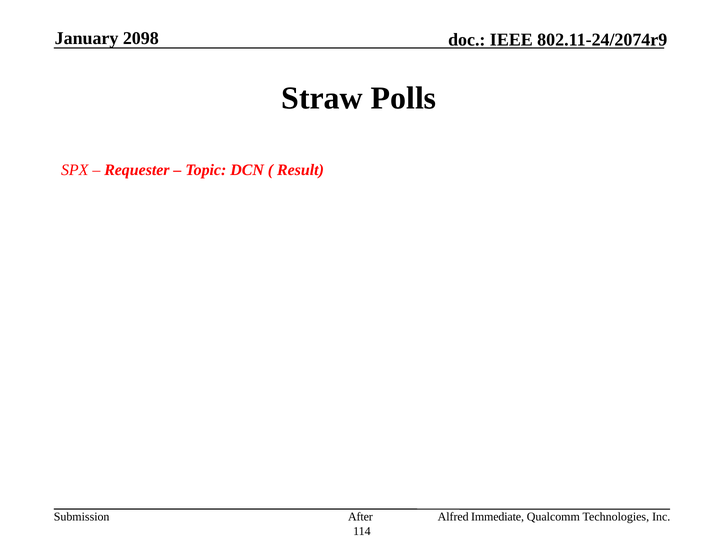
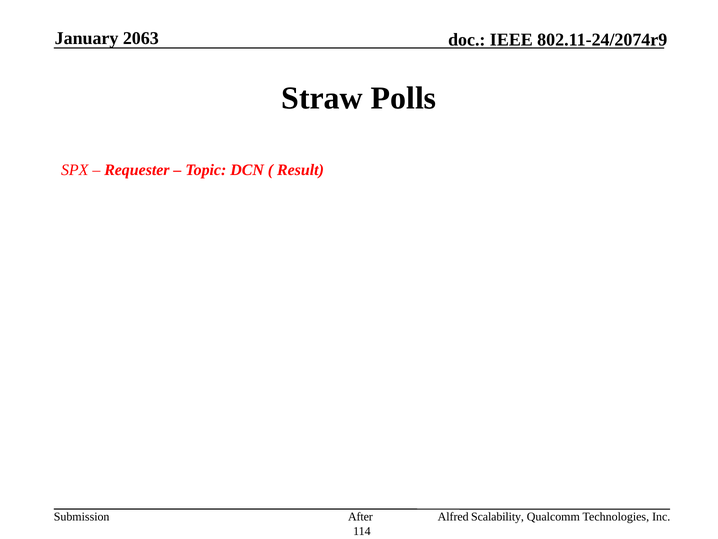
2098: 2098 -> 2063
Immediate: Immediate -> Scalability
